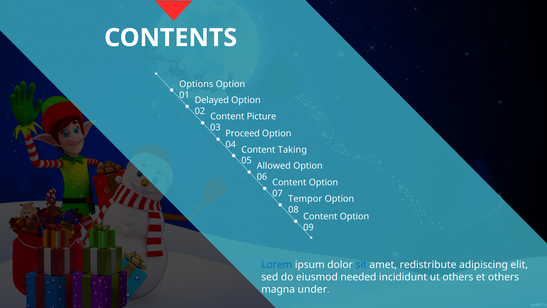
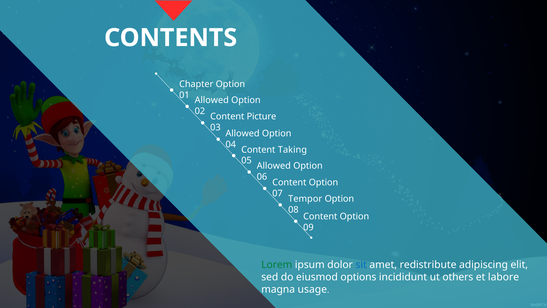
Options: Options -> Chapter
Delayed at (212, 100): Delayed -> Allowed
Proceed at (243, 133): Proceed -> Allowed
Lorem colour: blue -> green
needed: needed -> options
et others: others -> labore
under: under -> usage
